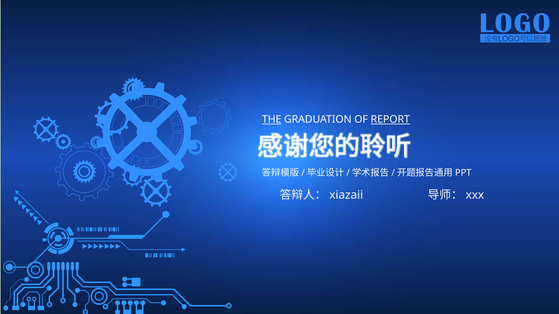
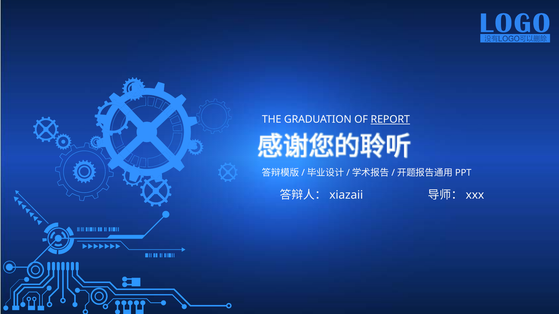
THE underline: present -> none
